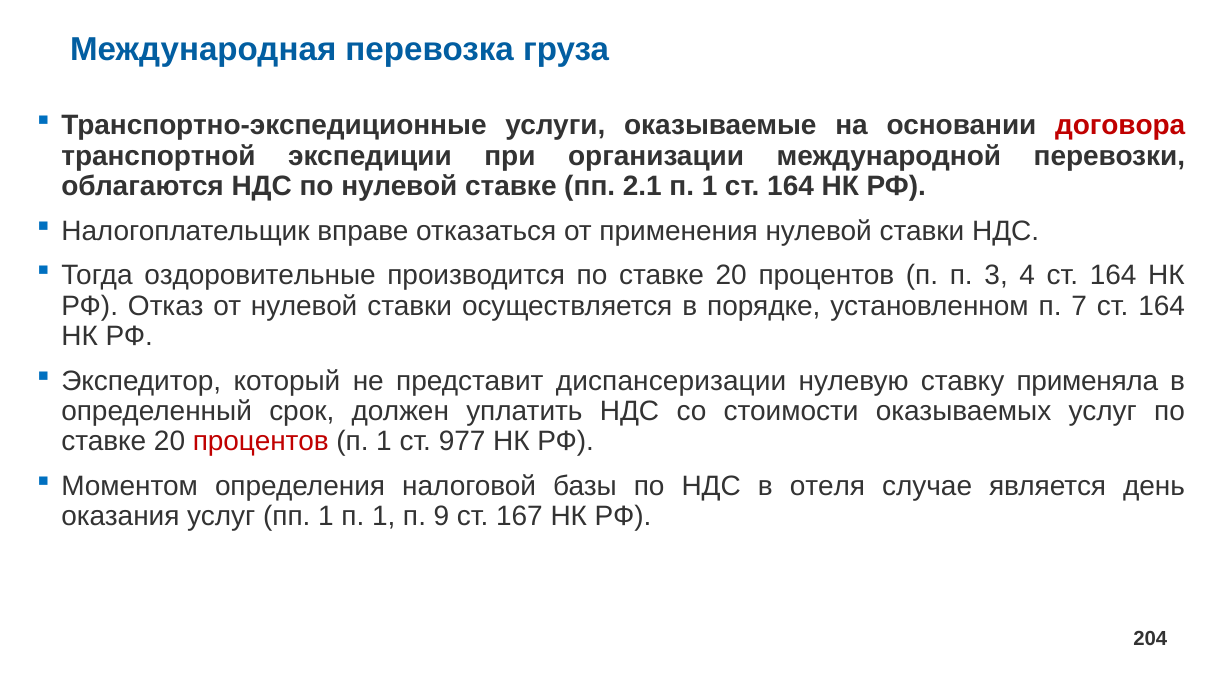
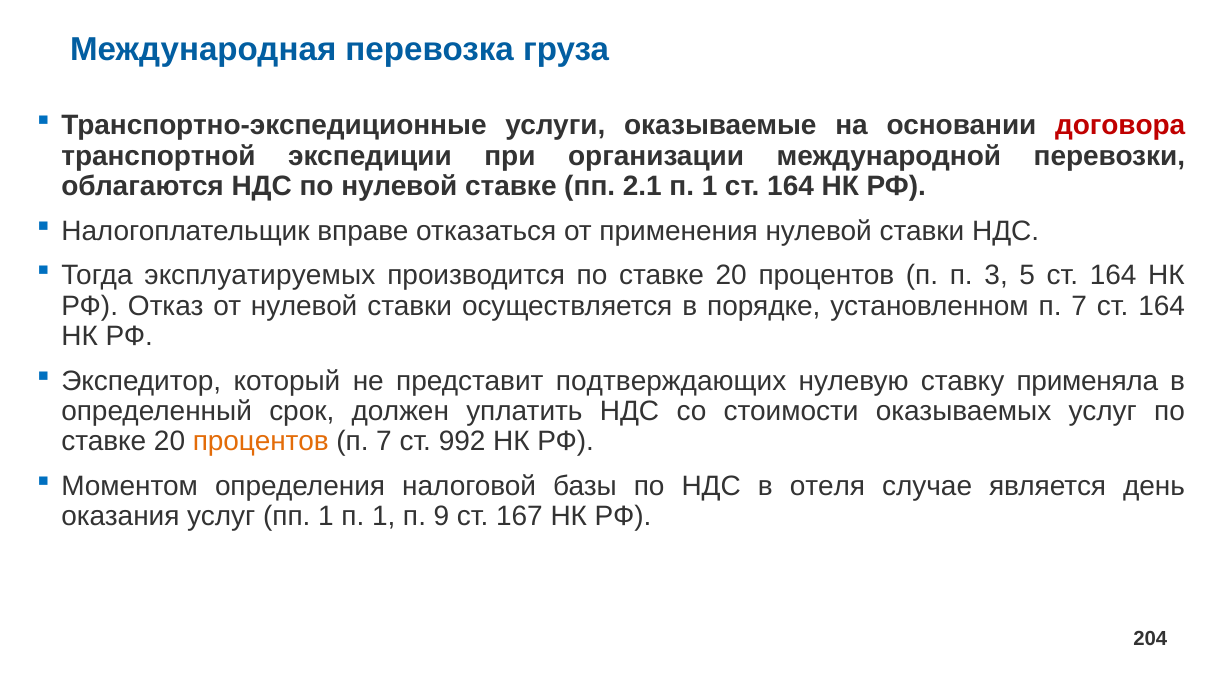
оздоровительные: оздоровительные -> эксплуатируемых
4: 4 -> 5
диспансеризации: диспансеризации -> подтверждающих
процентов at (261, 441) colour: red -> orange
1 at (384, 441): 1 -> 7
977: 977 -> 992
